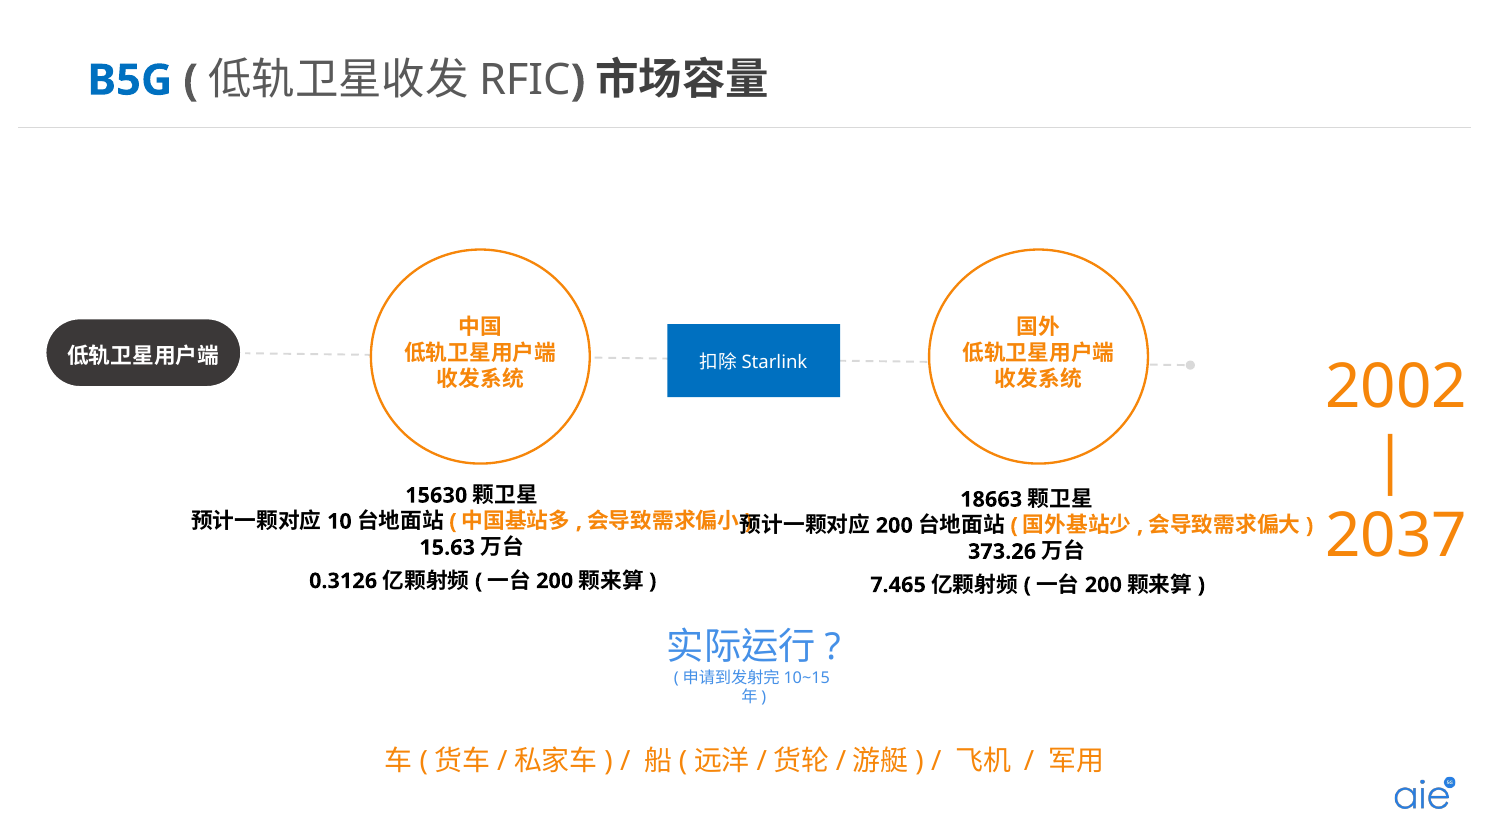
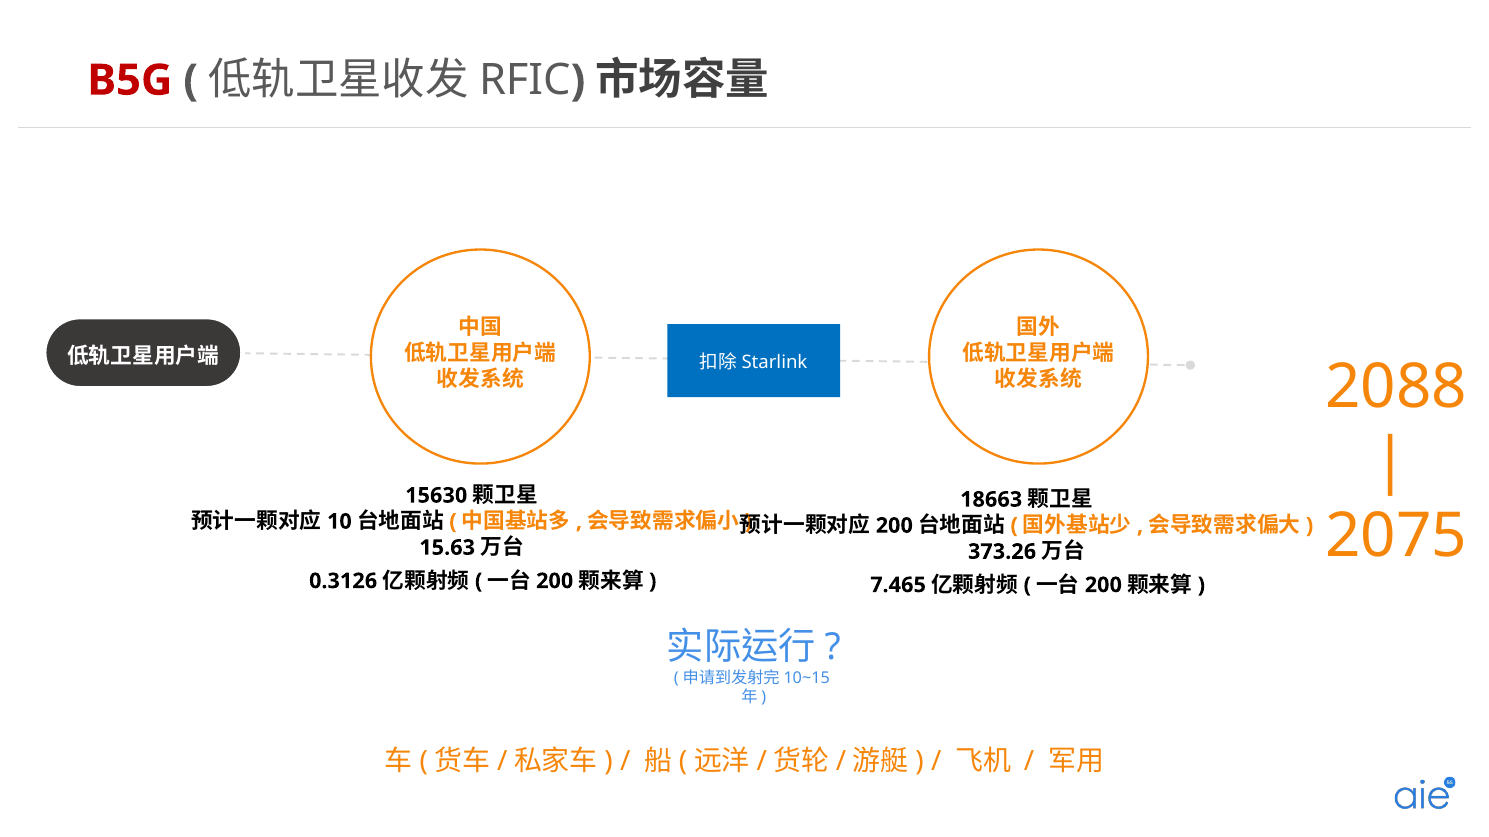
B5G colour: blue -> red
2002: 2002 -> 2088
2037: 2037 -> 2075
